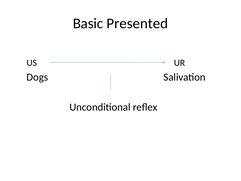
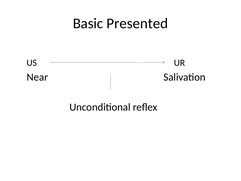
Dogs: Dogs -> Near
